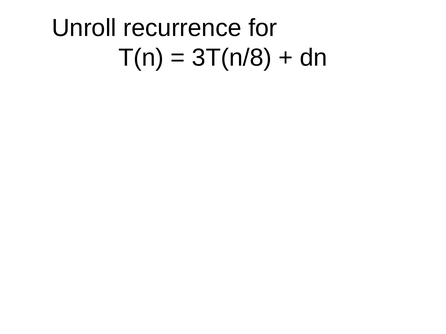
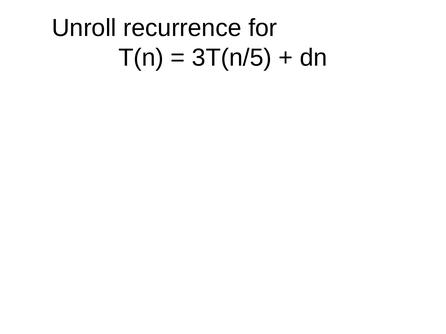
3T(n/8: 3T(n/8 -> 3T(n/5
